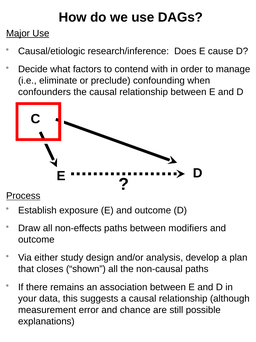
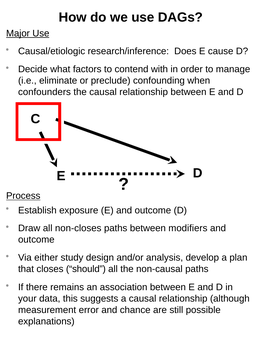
non-effects: non-effects -> non-closes
shown: shown -> should
